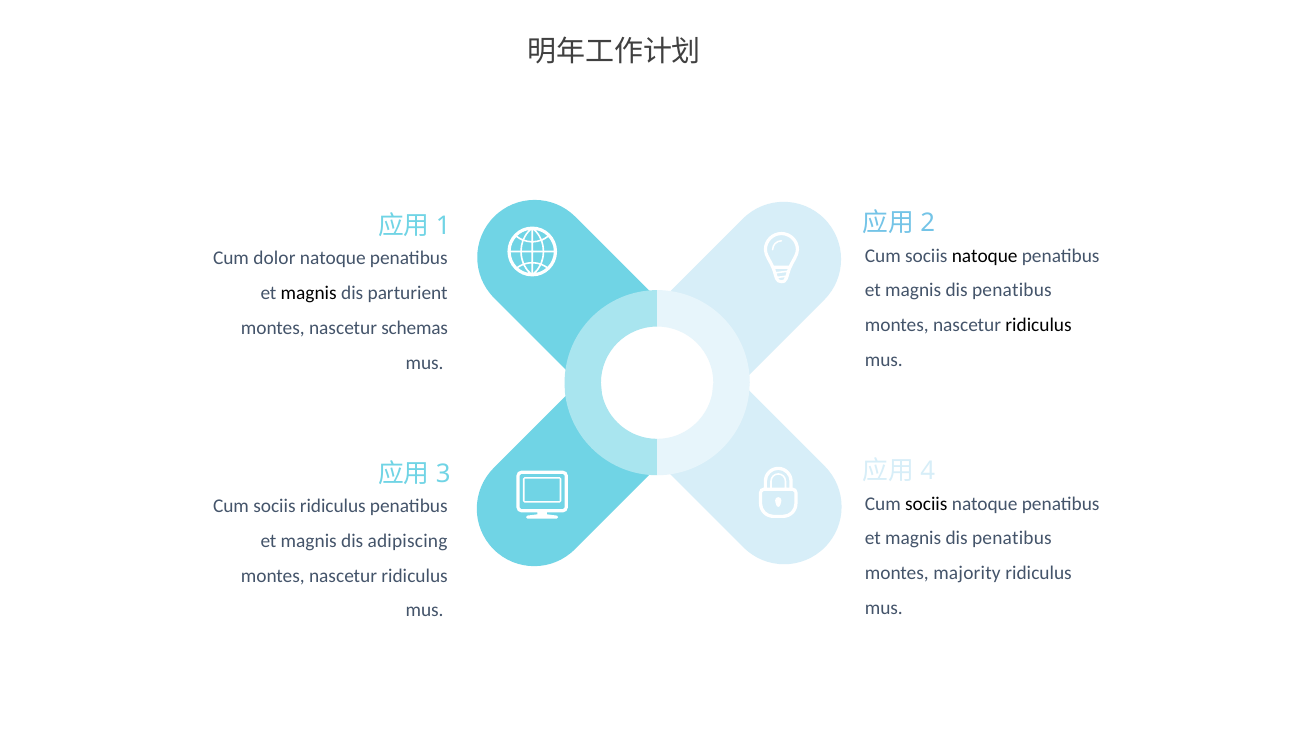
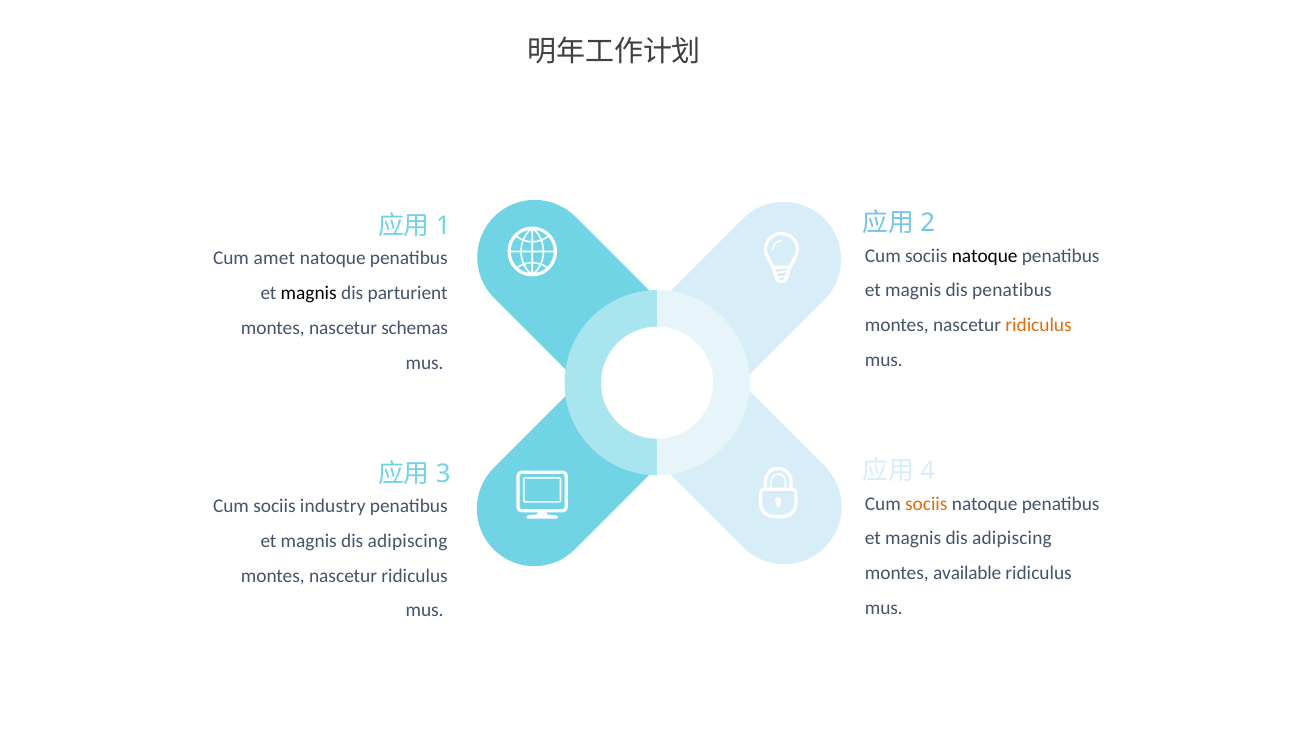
dolor: dolor -> amet
ridiculus at (1039, 325) colour: black -> orange
sociis at (926, 504) colour: black -> orange
sociis ridiculus: ridiculus -> industry
penatibus at (1012, 538): penatibus -> adipiscing
majority: majority -> available
